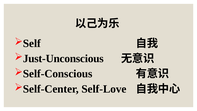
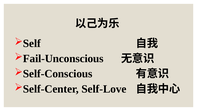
Just-Unconscious: Just-Unconscious -> Fail-Unconscious
